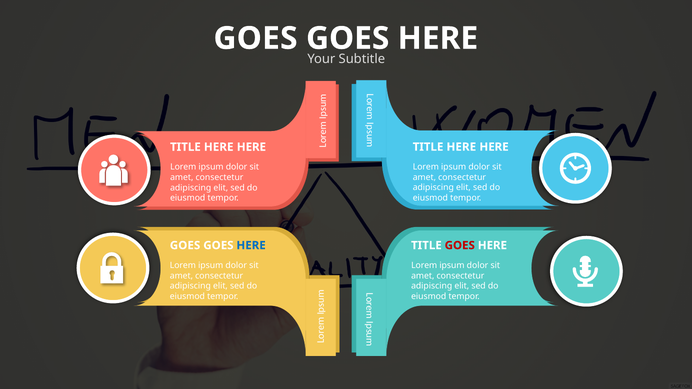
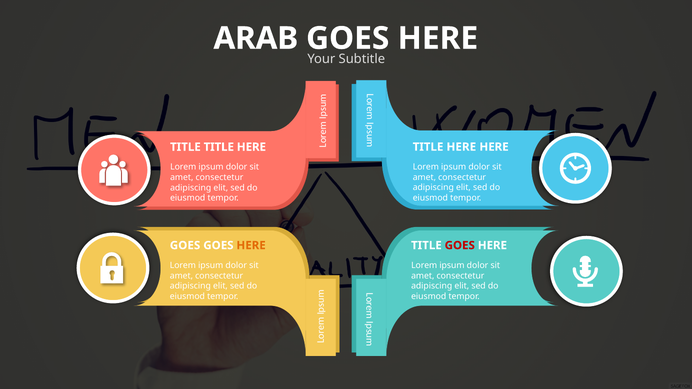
GOES at (256, 38): GOES -> ARAB
HERE at (219, 147): HERE -> TITLE
HERE at (251, 246) colour: blue -> orange
